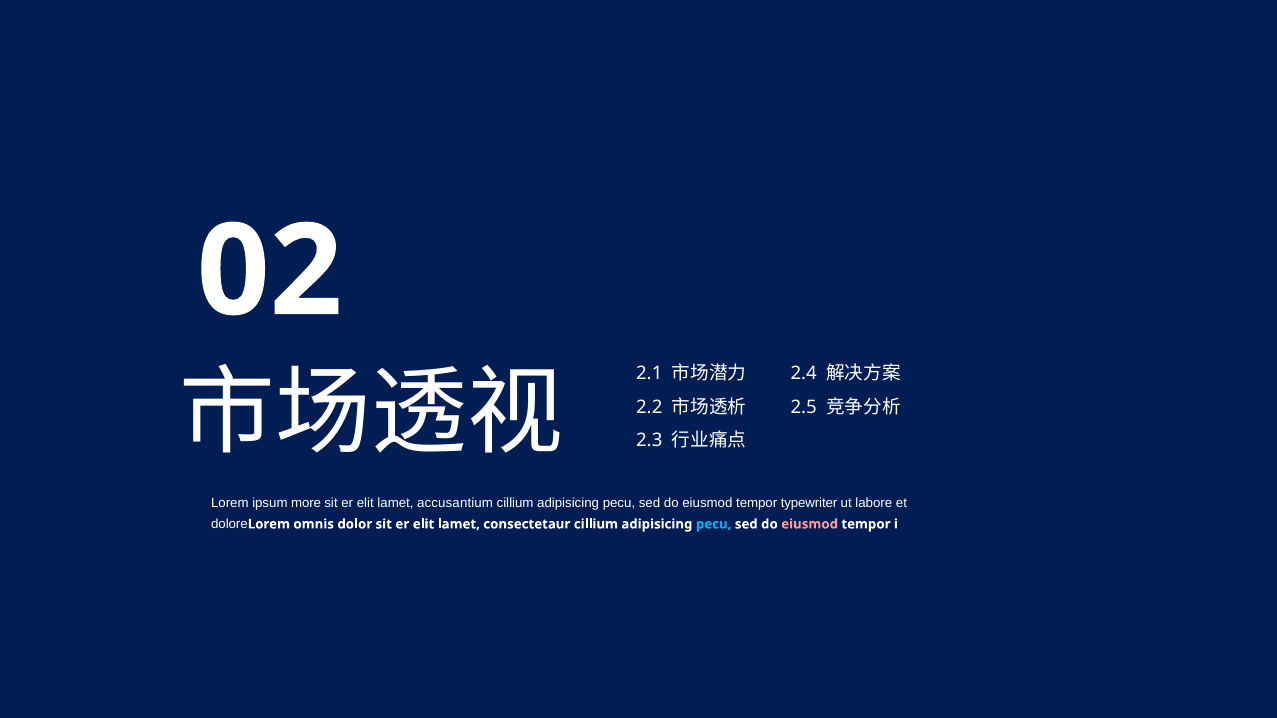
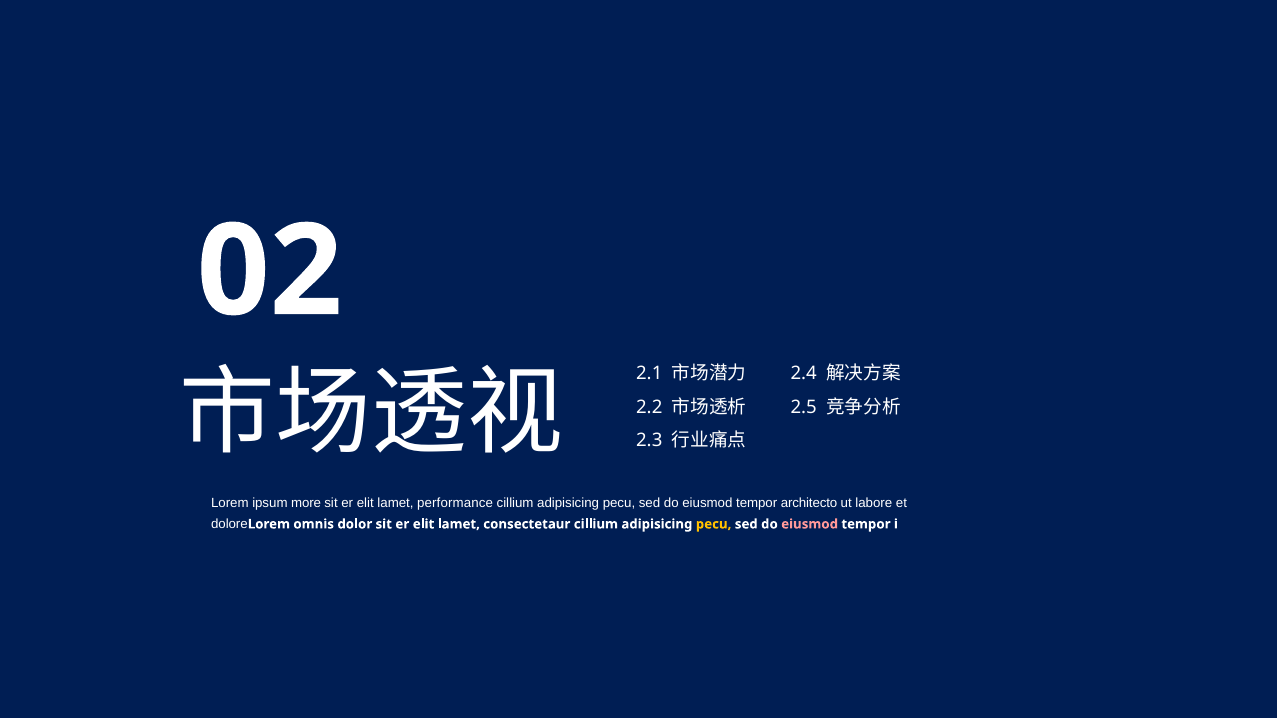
accusantium: accusantium -> performance
typewriter: typewriter -> architecto
pecu at (714, 524) colour: light blue -> yellow
